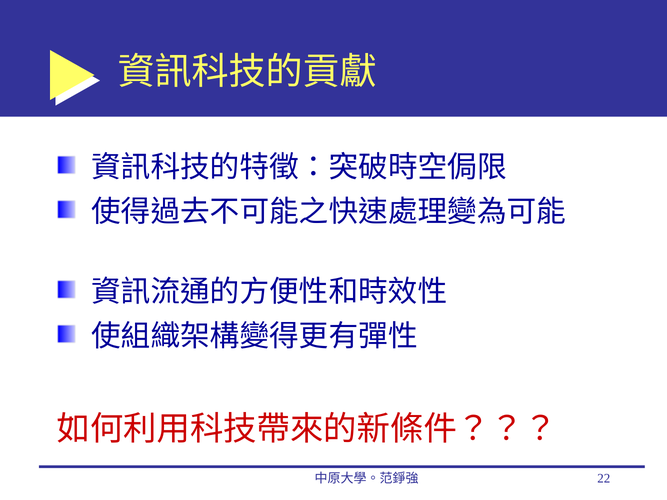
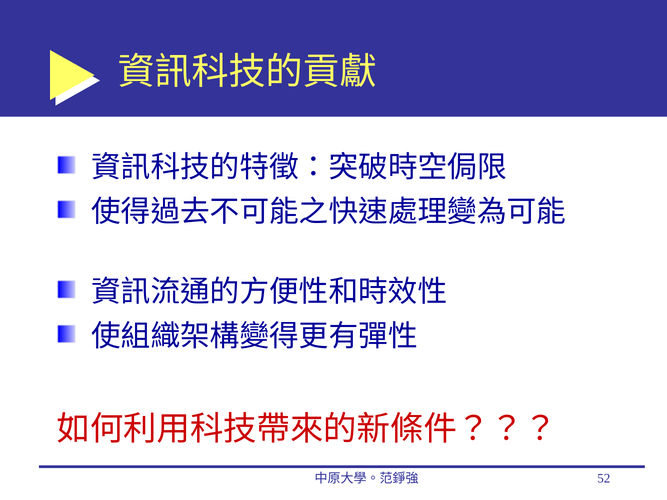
22: 22 -> 52
